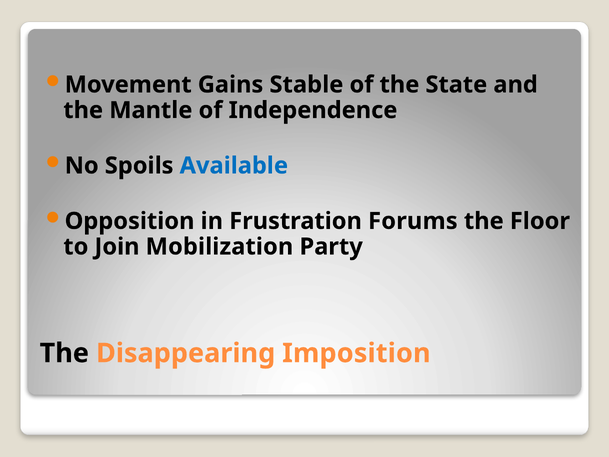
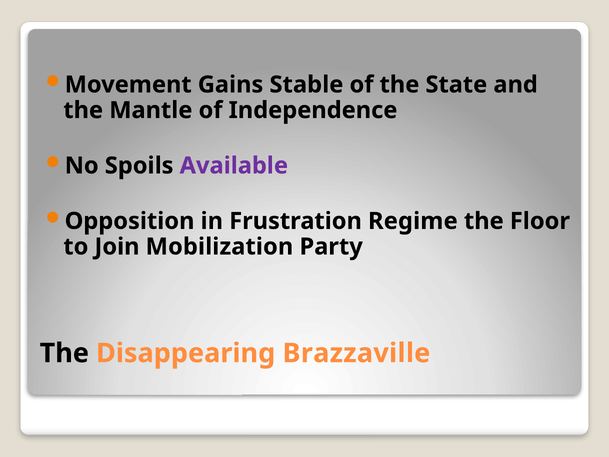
Available colour: blue -> purple
Forums: Forums -> Regime
Imposition: Imposition -> Brazzaville
